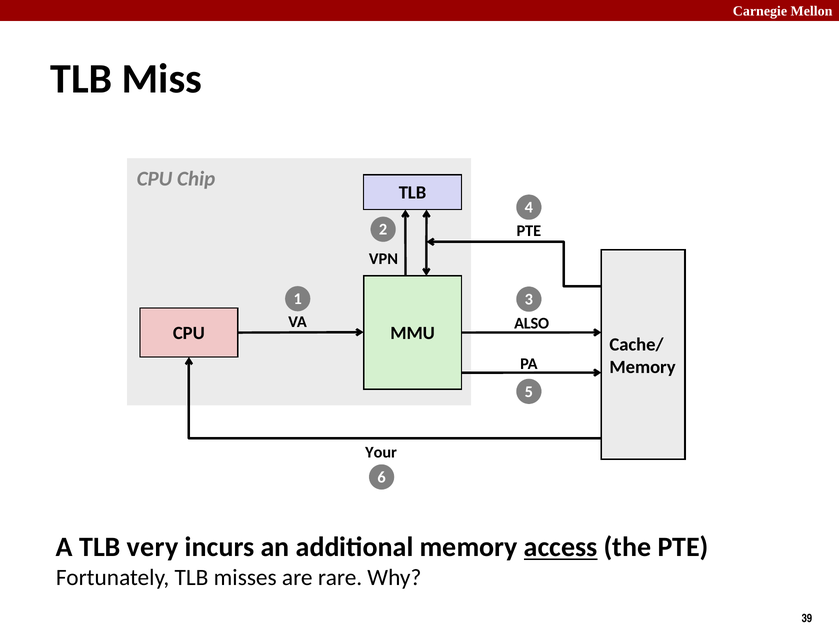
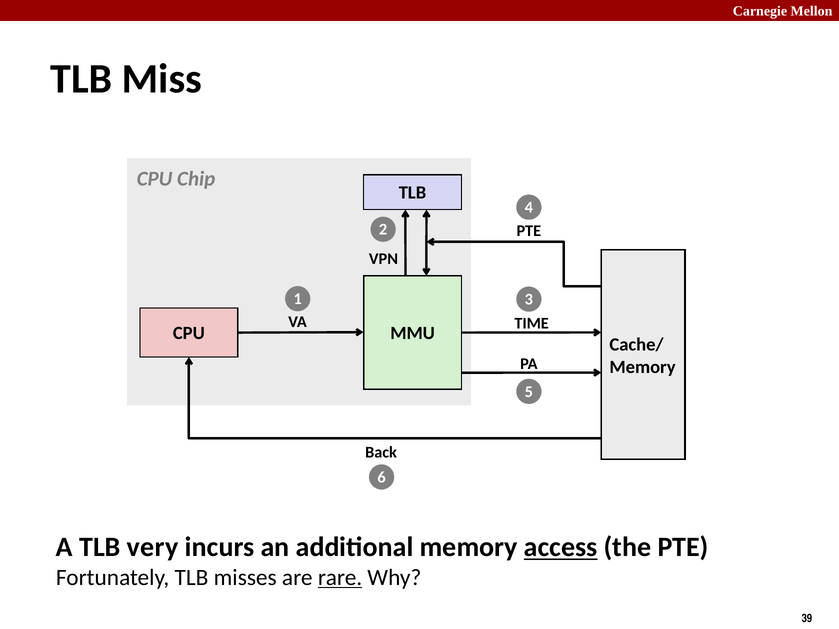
ALSO: ALSO -> TIME
Your: Your -> Back
rare underline: none -> present
